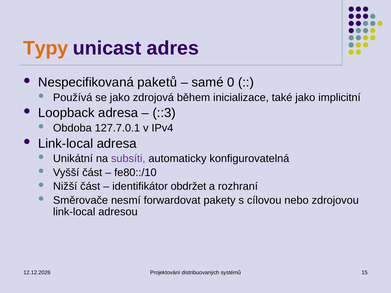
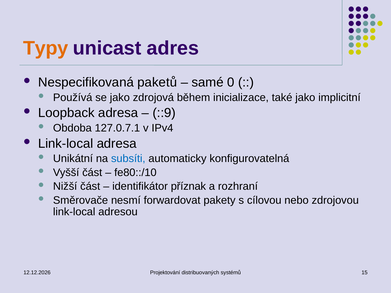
::3: ::3 -> ::9
127.7.0.1: 127.7.0.1 -> 127.0.7.1
subsíti colour: purple -> blue
obdržet: obdržet -> příznak
